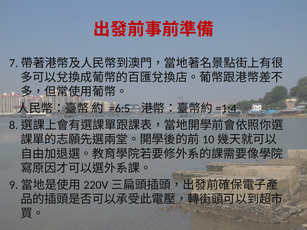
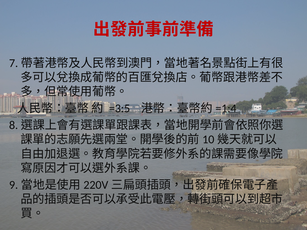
=6:5: =6:5 -> =3:5
